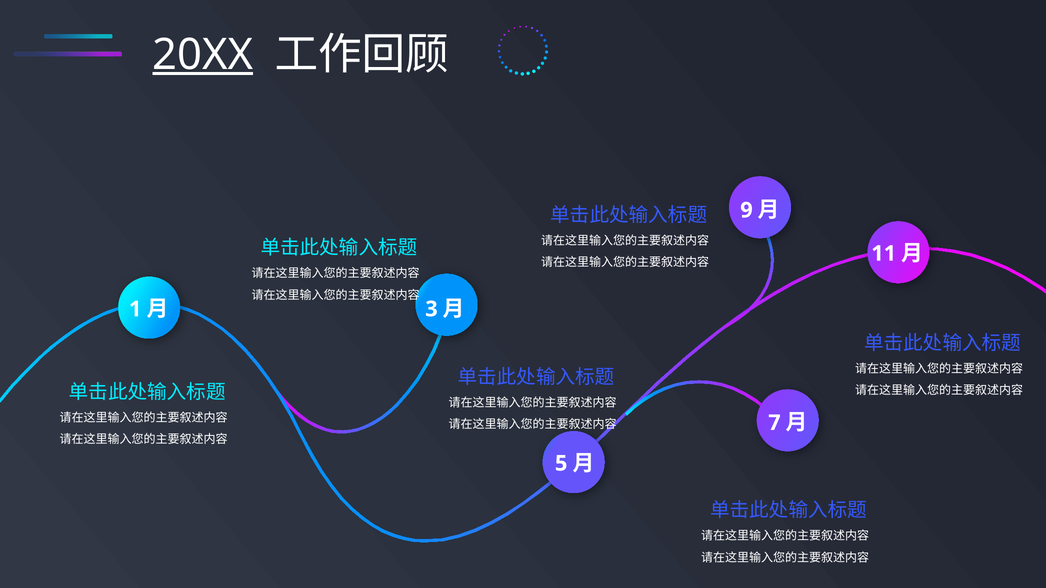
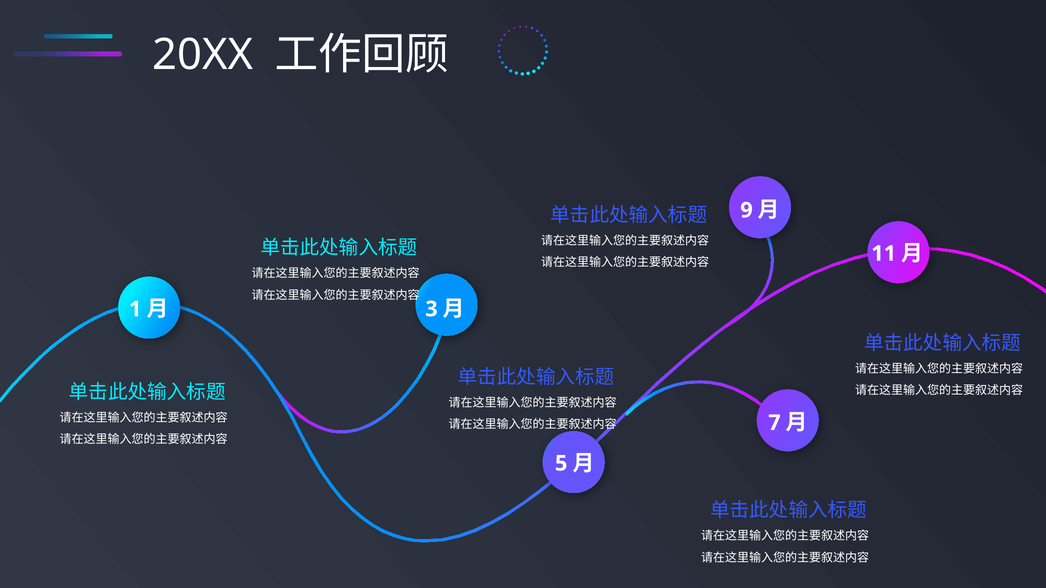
20XX underline: present -> none
